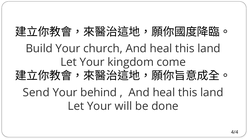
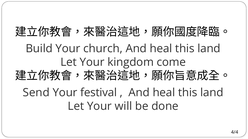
behind: behind -> festival
